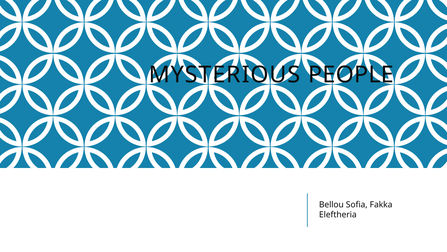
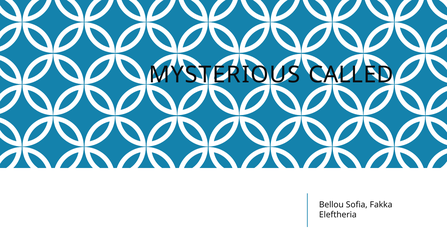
PEOPLE: PEOPLE -> CALLED
